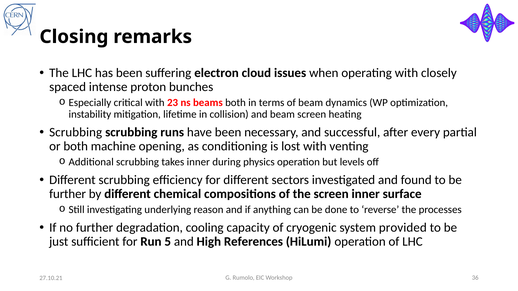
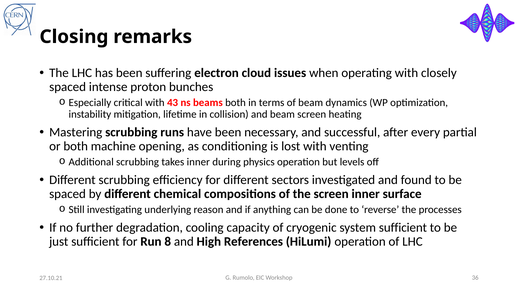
23: 23 -> 43
Scrubbing at (76, 133): Scrubbing -> Mastering
further at (68, 194): further -> spaced
system provided: provided -> sufficient
5: 5 -> 8
